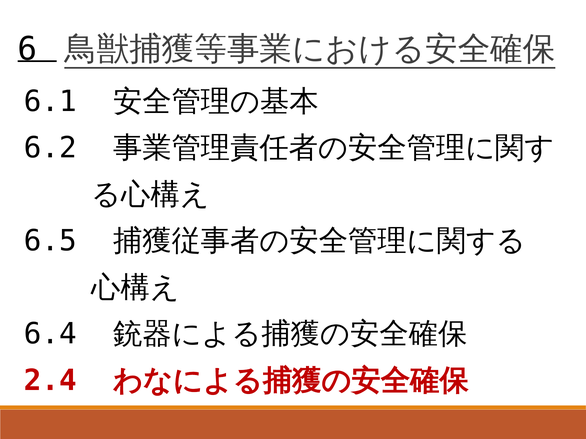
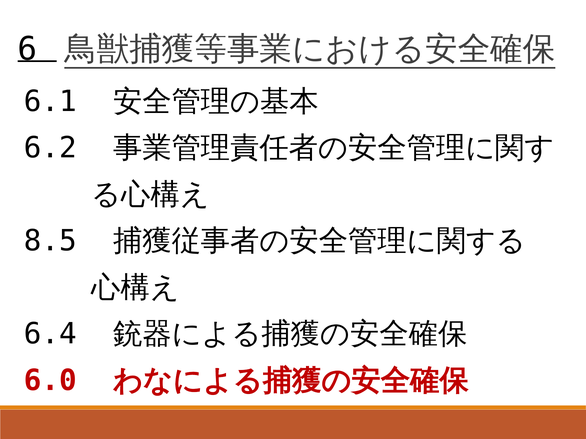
6.5: 6.5 -> 8.5
2.4: 2.4 -> 6.0
